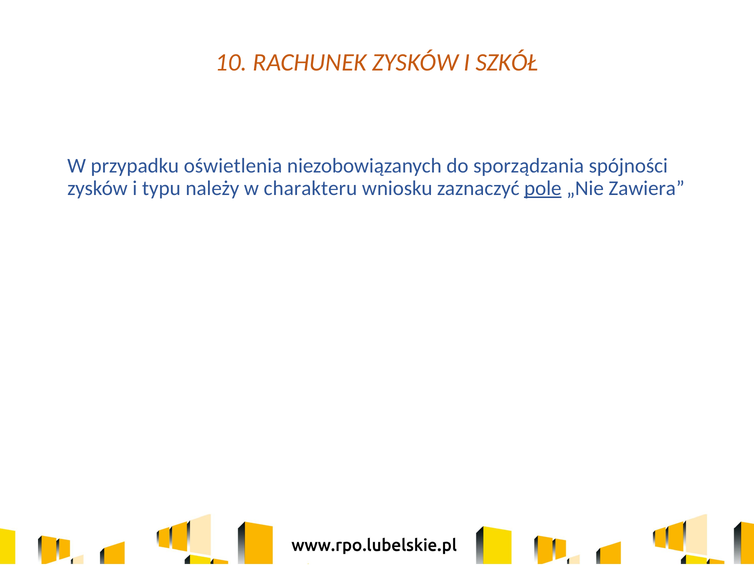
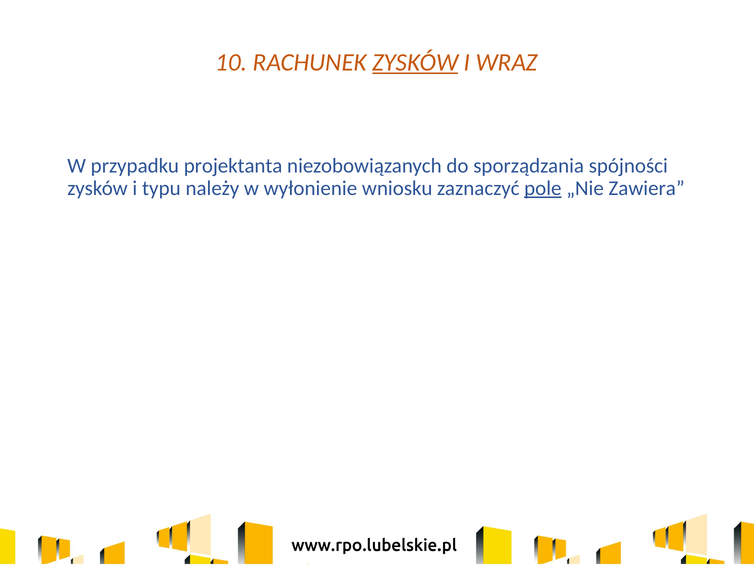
ZYSKÓW at (415, 62) underline: none -> present
SZKÓŁ: SZKÓŁ -> WRAZ
oświetlenia: oświetlenia -> projektanta
charakteru: charakteru -> wyłonienie
